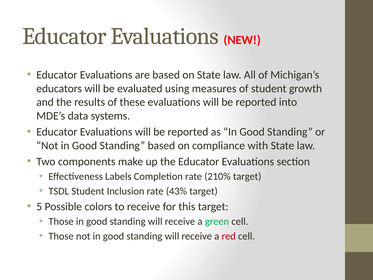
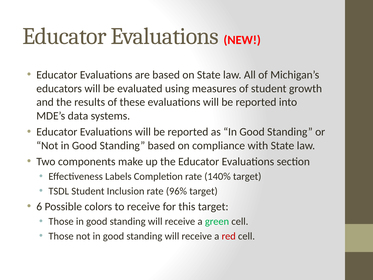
210%: 210% -> 140%
43%: 43% -> 96%
5: 5 -> 6
